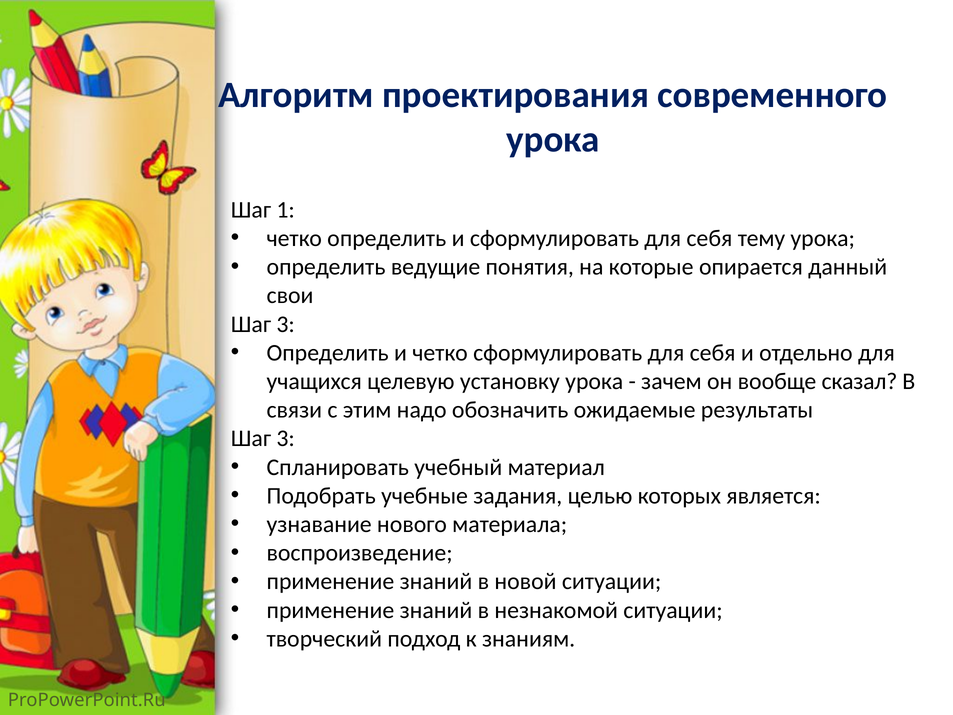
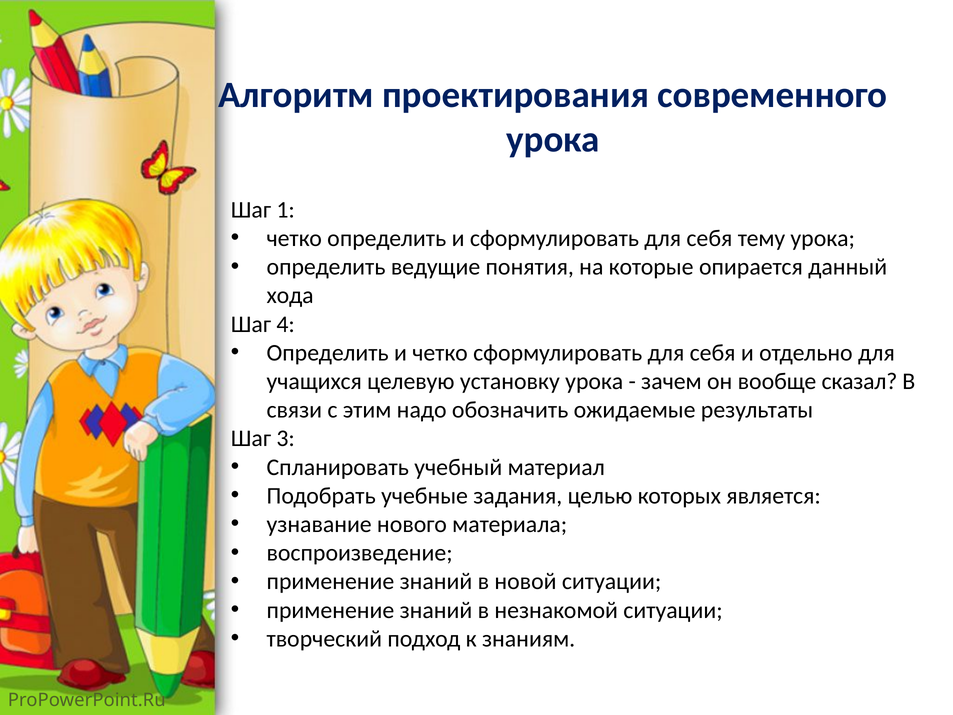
свои: свои -> хода
3 at (286, 324): 3 -> 4
